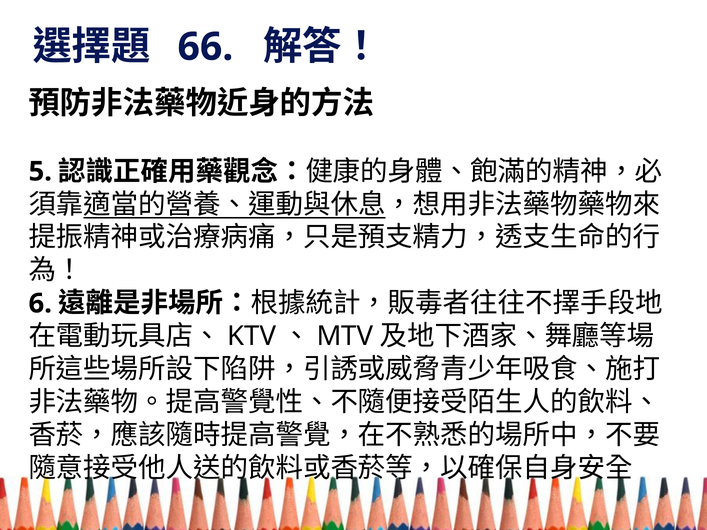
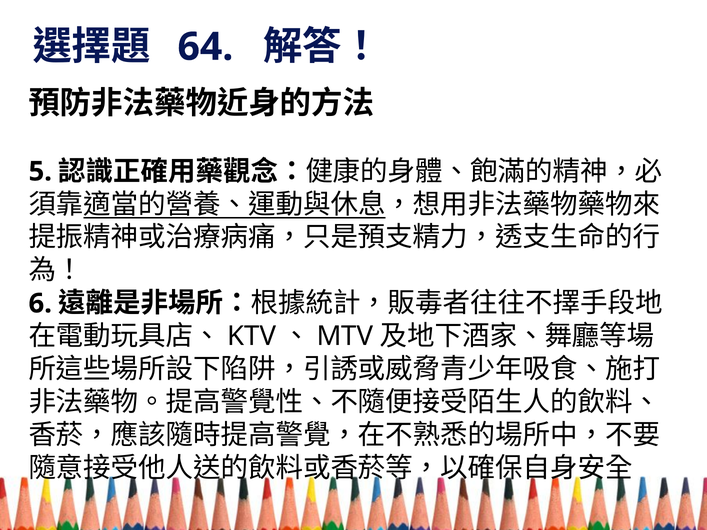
66: 66 -> 64
